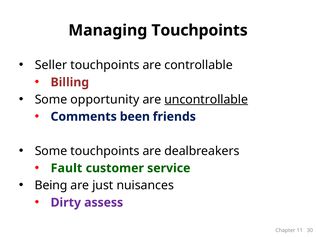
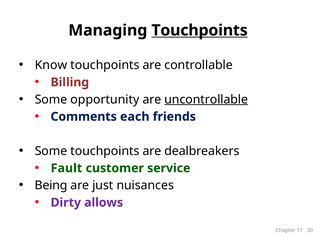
Touchpoints at (200, 30) underline: none -> present
Seller: Seller -> Know
been: been -> each
assess: assess -> allows
